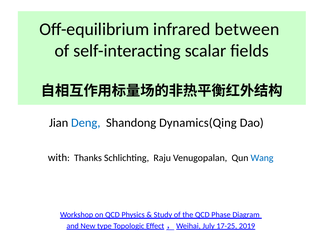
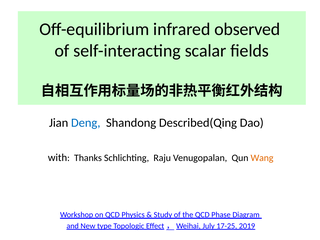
between: between -> observed
Dynamics(Qing: Dynamics(Qing -> Described(Qing
Wang colour: blue -> orange
